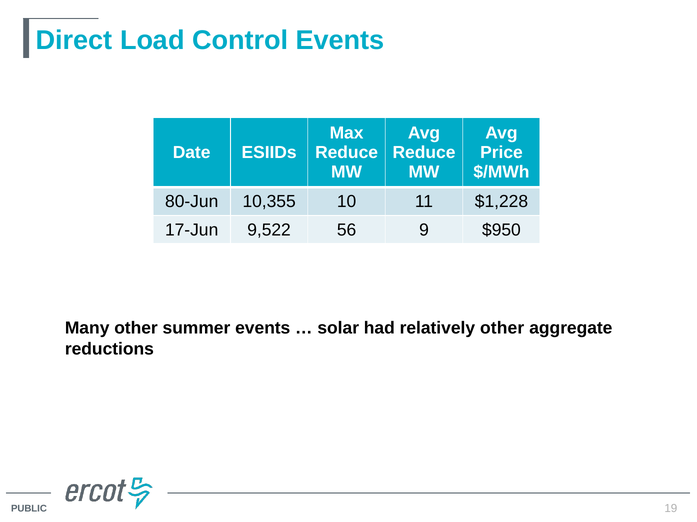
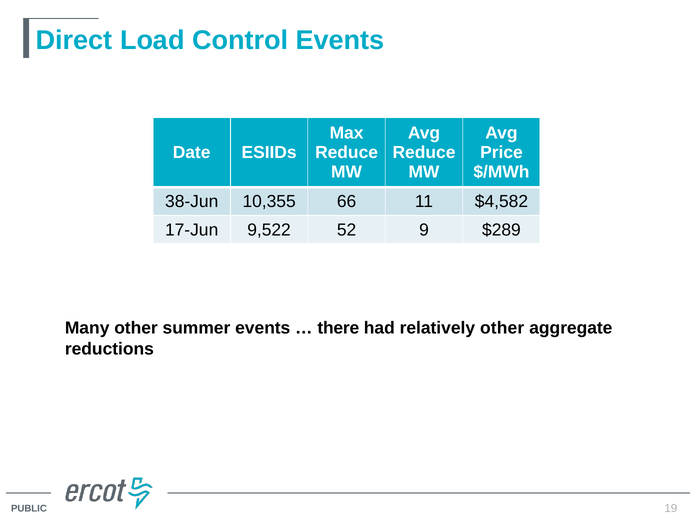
80-Jun: 80-Jun -> 38-Jun
10: 10 -> 66
$1,228: $1,228 -> $4,582
56: 56 -> 52
$950: $950 -> $289
solar: solar -> there
